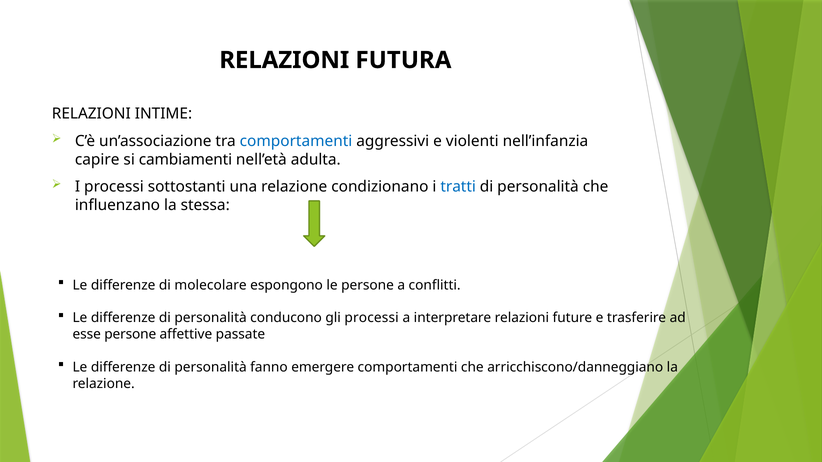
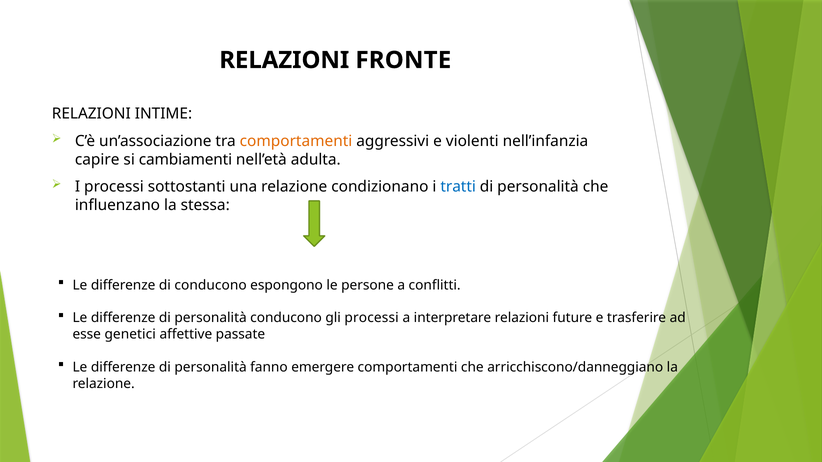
FUTURA: FUTURA -> FRONTE
comportamenti at (296, 141) colour: blue -> orange
di molecolare: molecolare -> conducono
esse persone: persone -> genetici
